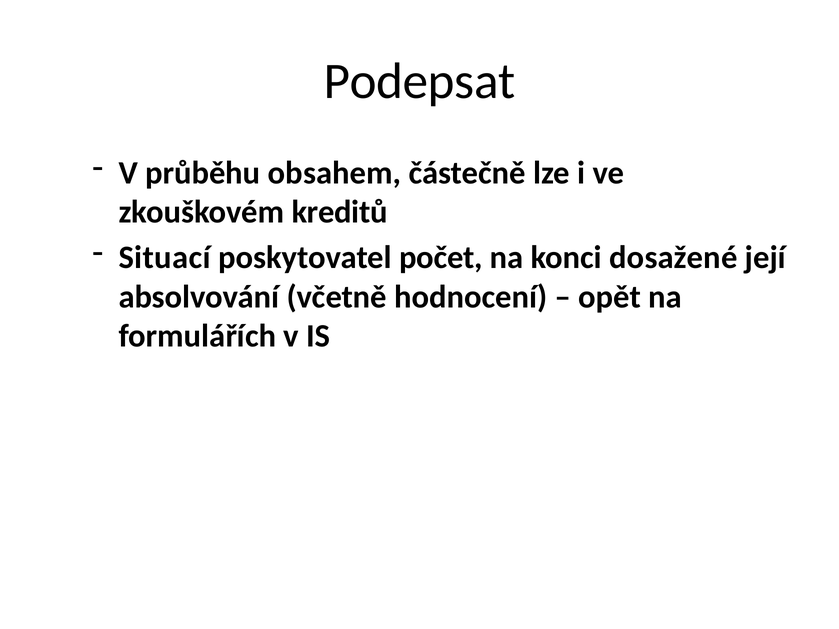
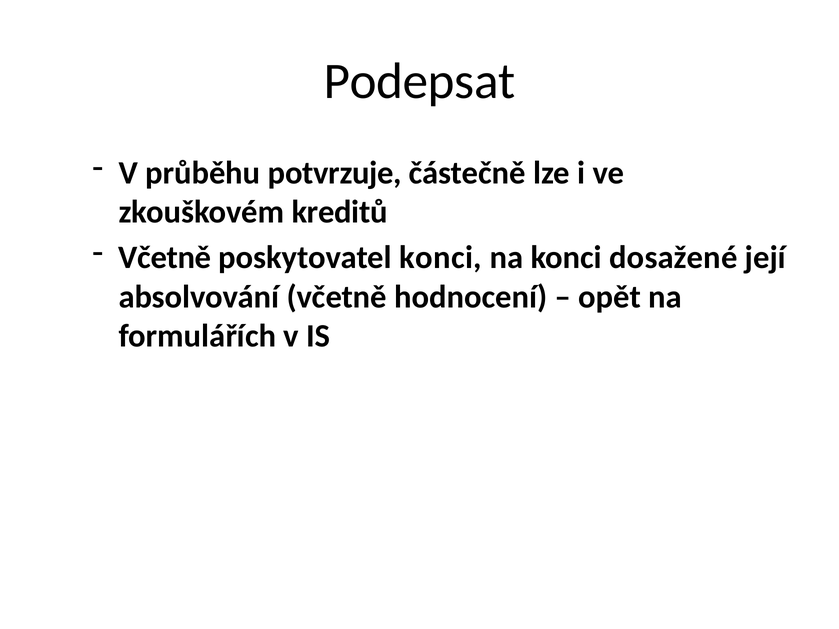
obsahem: obsahem -> potvrzuje
Situací at (165, 258): Situací -> Včetně
poskytovatel počet: počet -> konci
